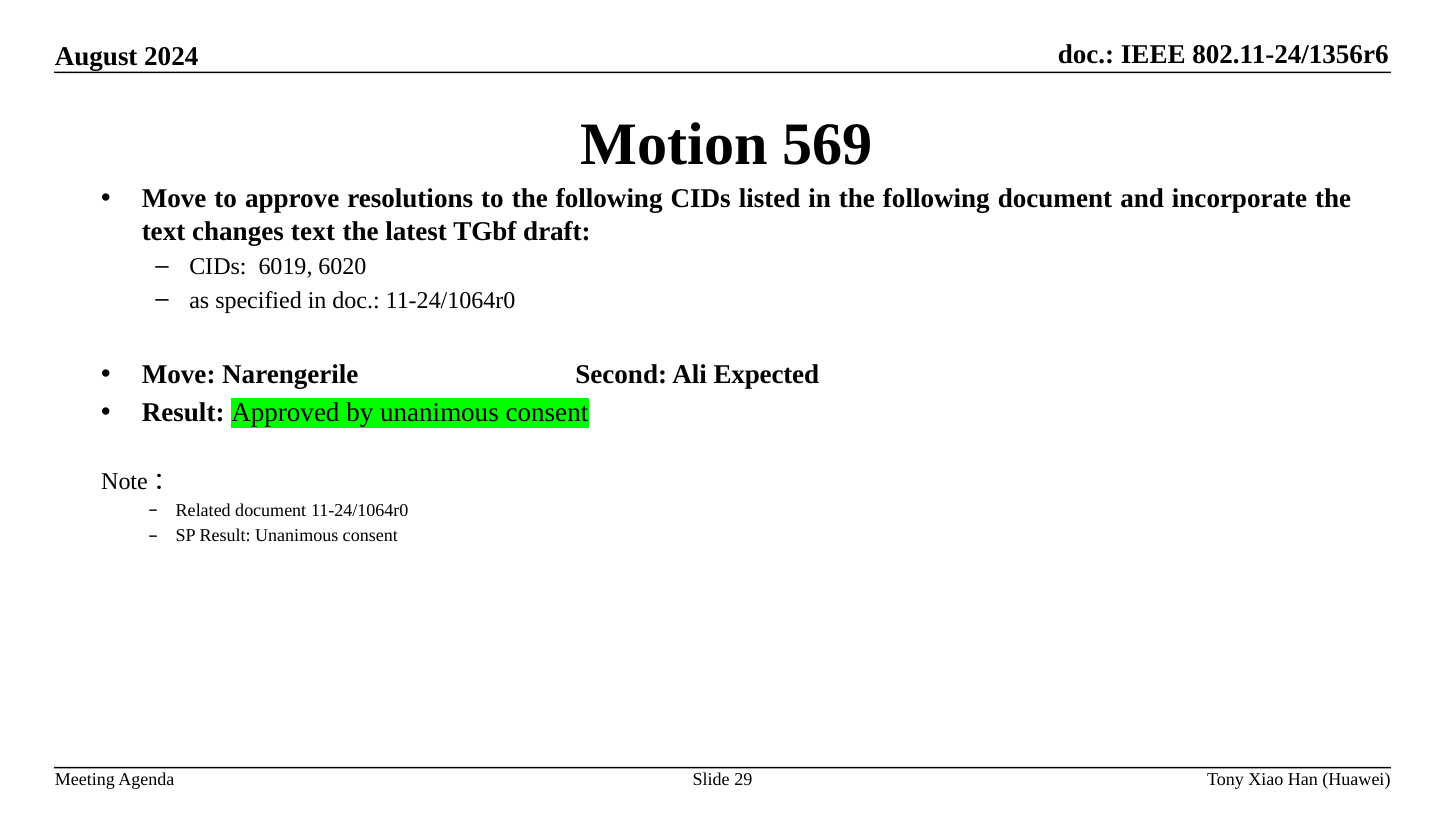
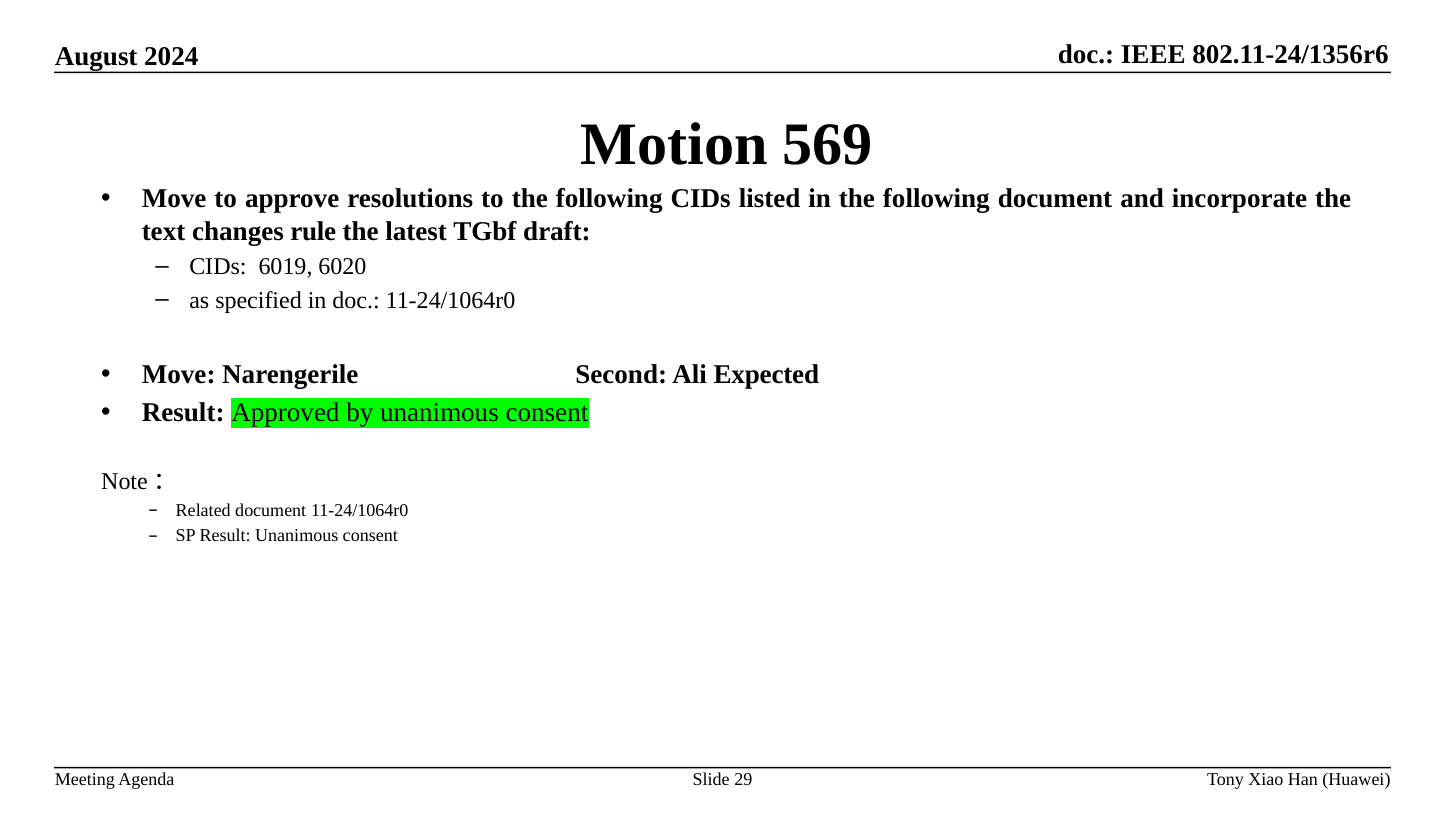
changes text: text -> rule
